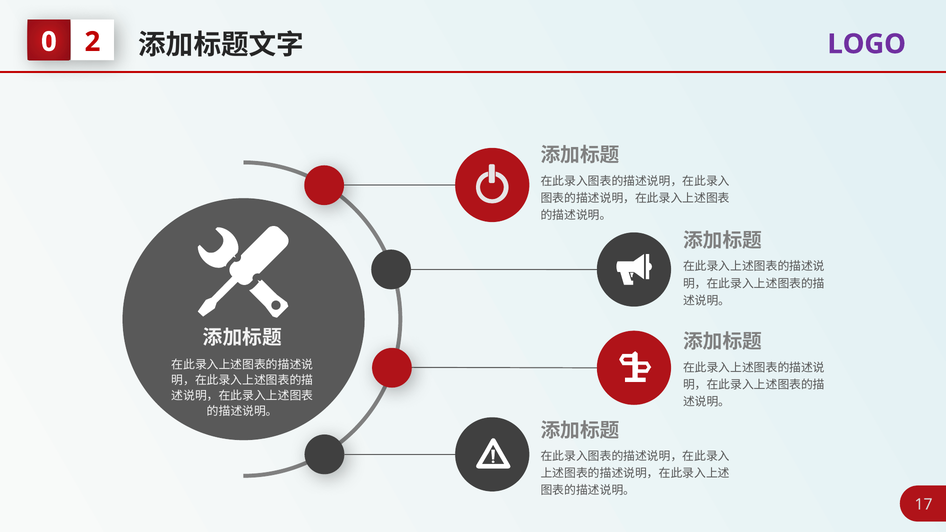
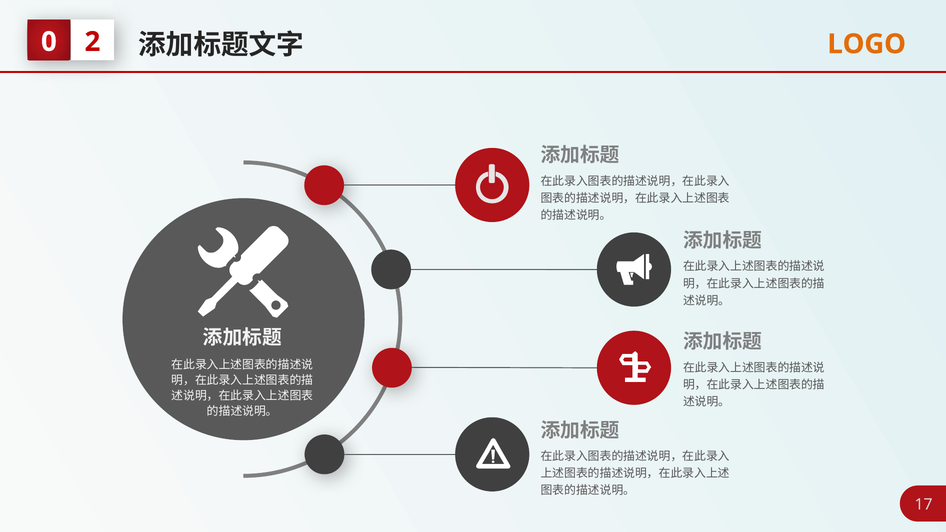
LOGO colour: purple -> orange
